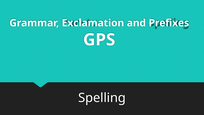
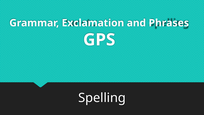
Prefixes: Prefixes -> Phrases
